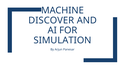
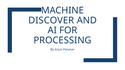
SIMULATION: SIMULATION -> PROCESSING
